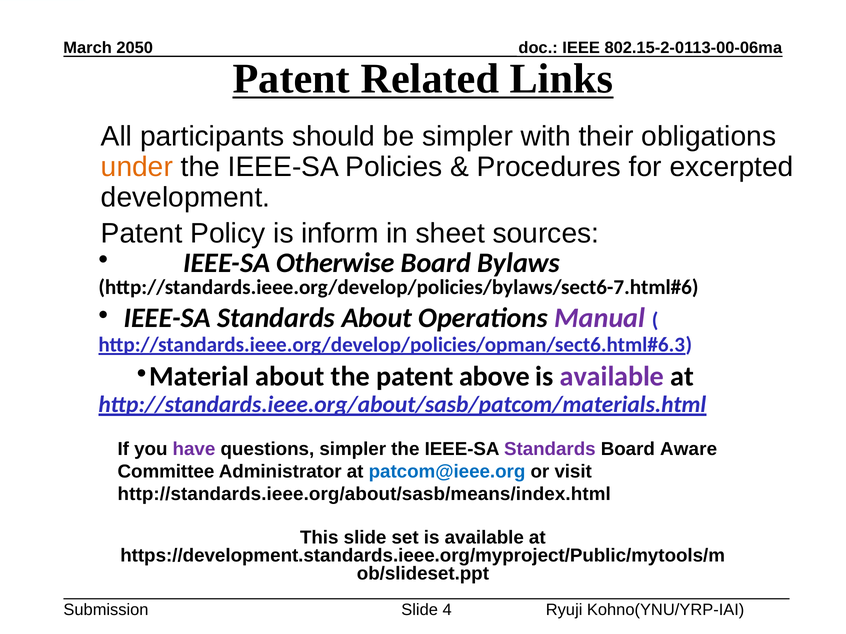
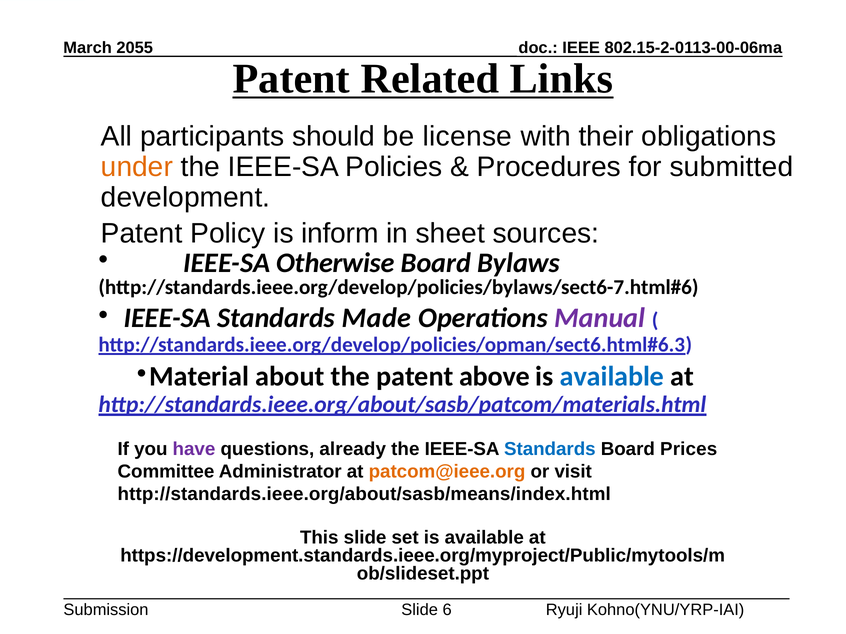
2050: 2050 -> 2055
be simpler: simpler -> license
excerpted: excerpted -> submitted
Standards About: About -> Made
available at (612, 377) colour: purple -> blue
questions simpler: simpler -> already
Standards at (550, 449) colour: purple -> blue
Aware: Aware -> Prices
patcom@ieee.org colour: blue -> orange
4: 4 -> 6
